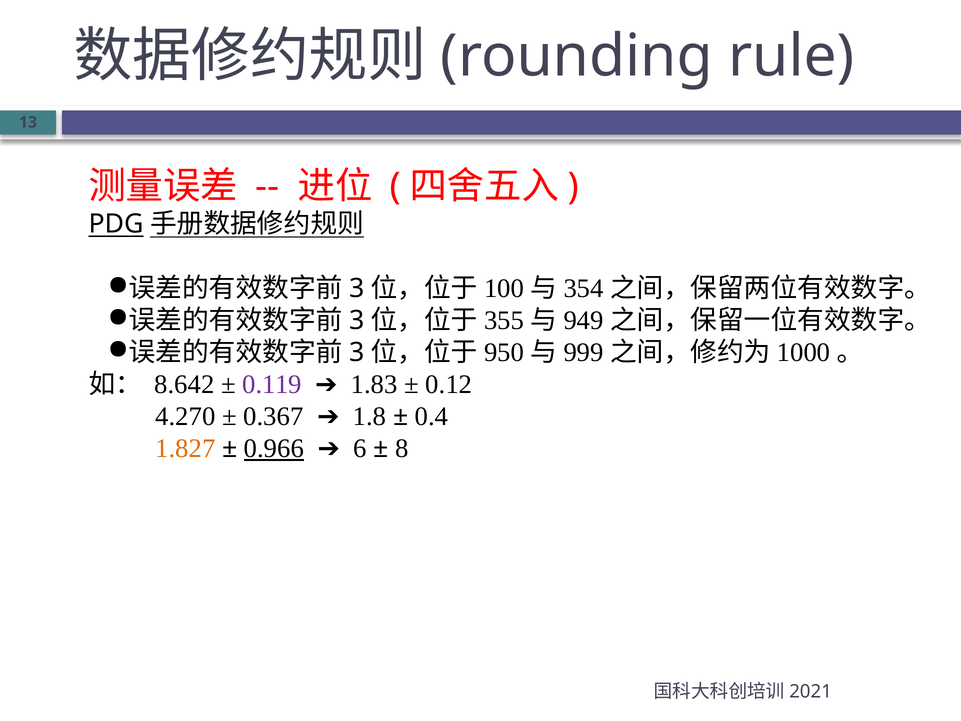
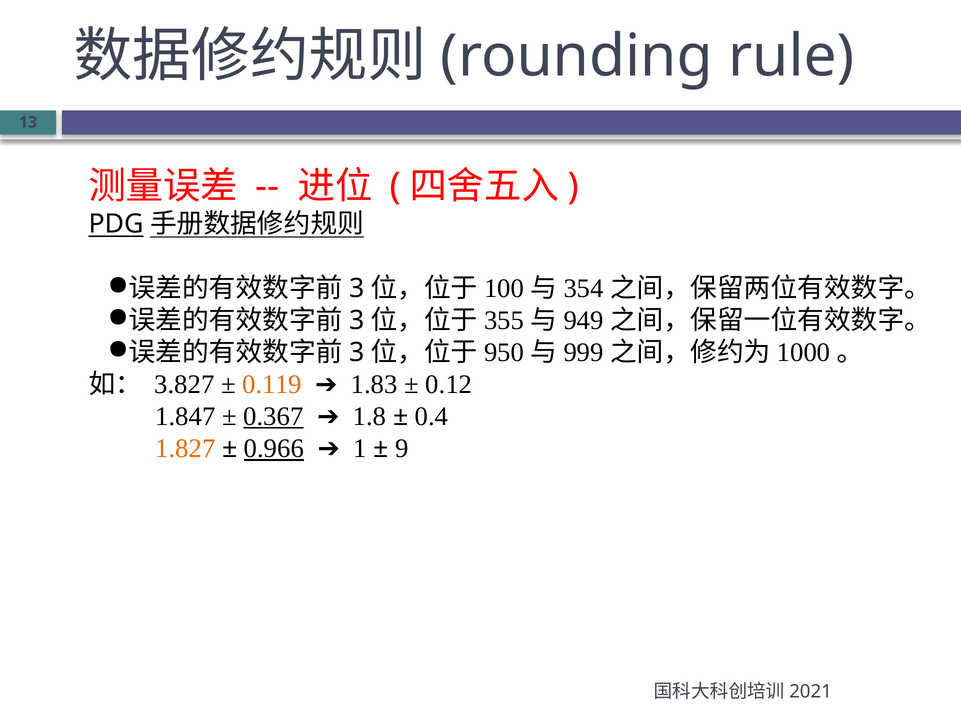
8.642: 8.642 -> 3.827
0.119 colour: purple -> orange
4.270: 4.270 -> 1.847
0.367 underline: none -> present
6: 6 -> 1
8: 8 -> 9
